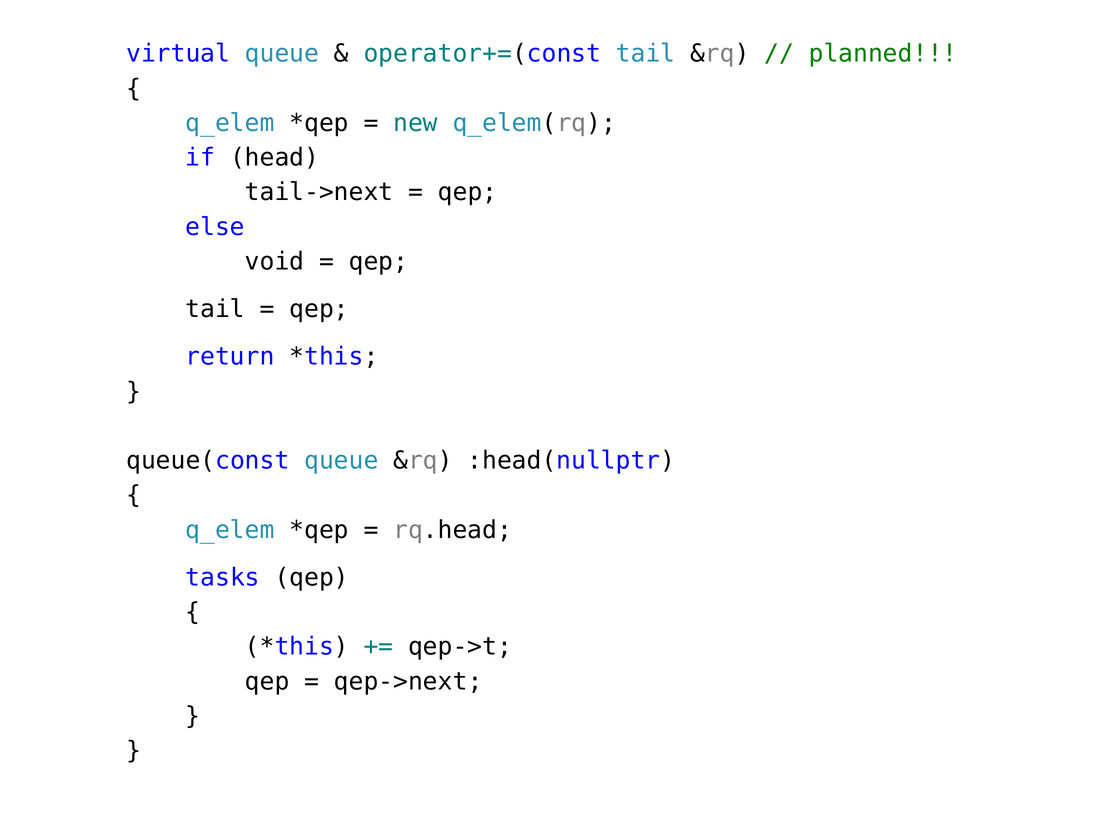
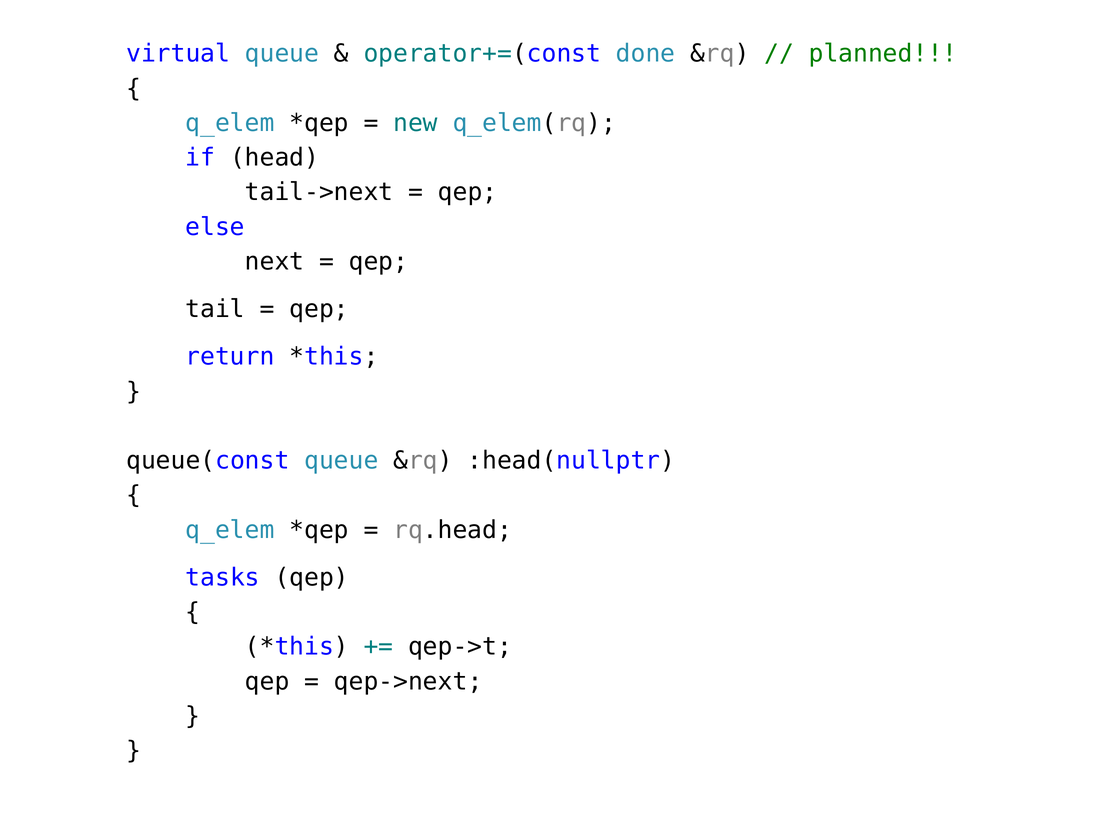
operator+=(const tail: tail -> done
void: void -> next
